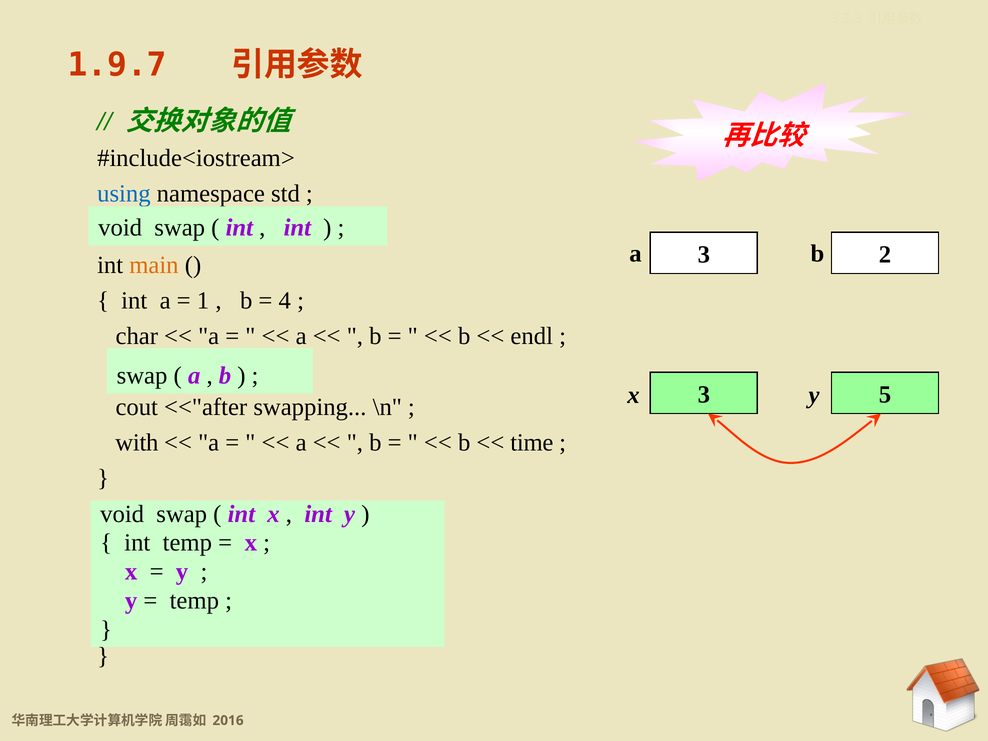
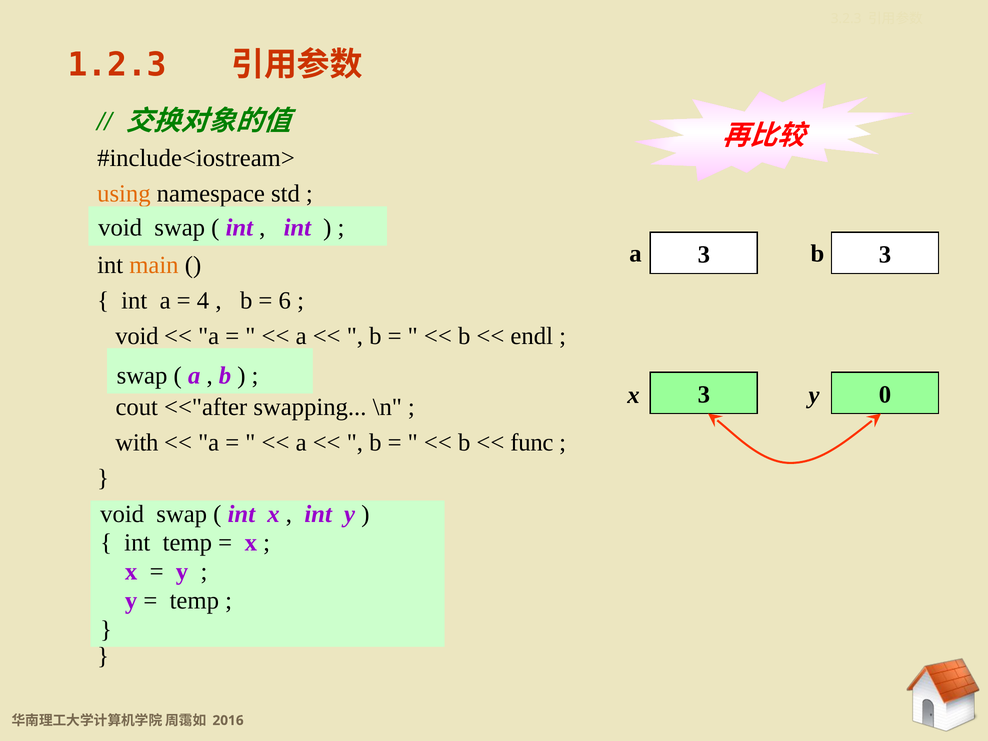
1.9.7: 1.9.7 -> 1.2.3
using colour: blue -> orange
a 2: 2 -> 3
1: 1 -> 4
4: 4 -> 6
char at (137, 336): char -> void
5: 5 -> 0
time: time -> func
